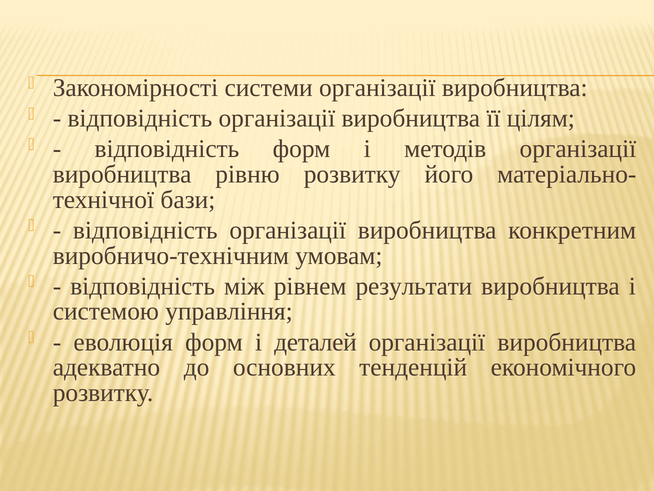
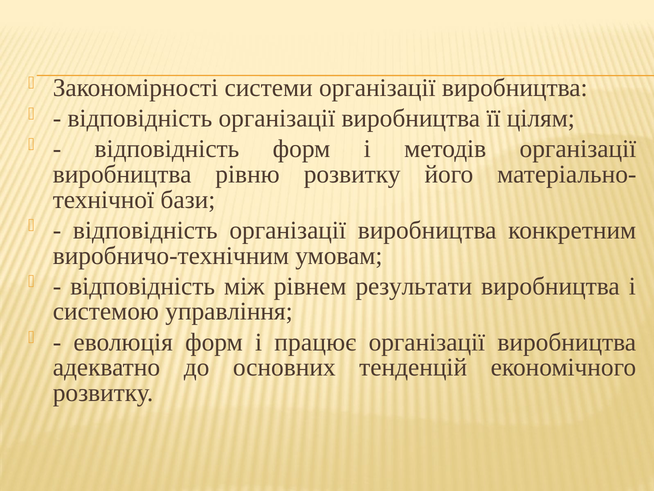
деталей: деталей -> працює
